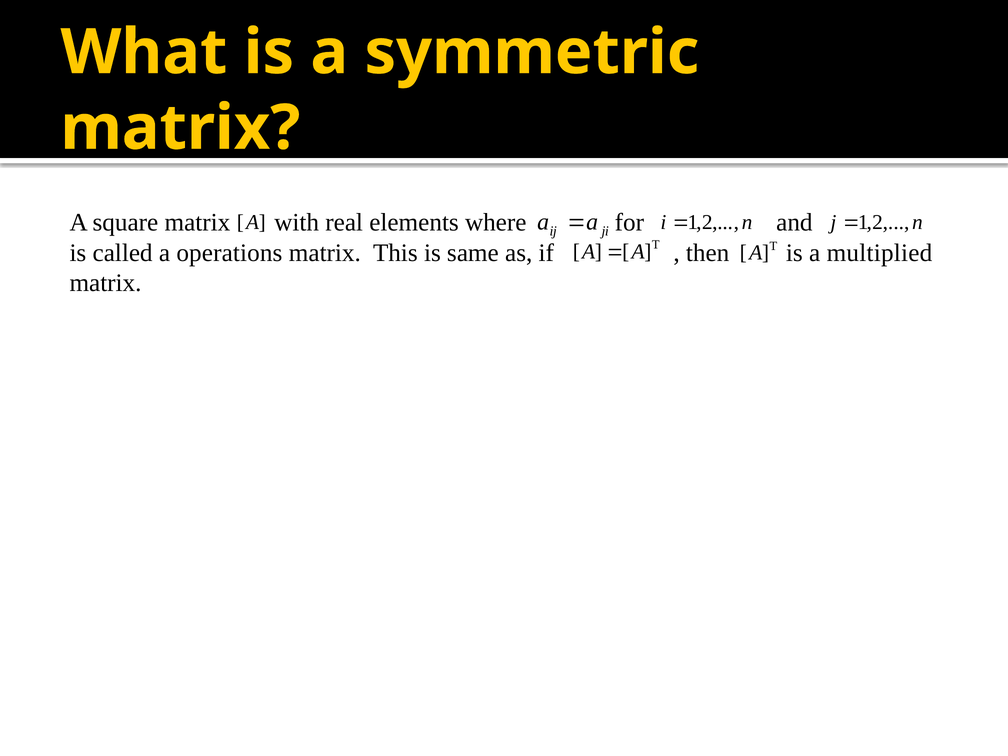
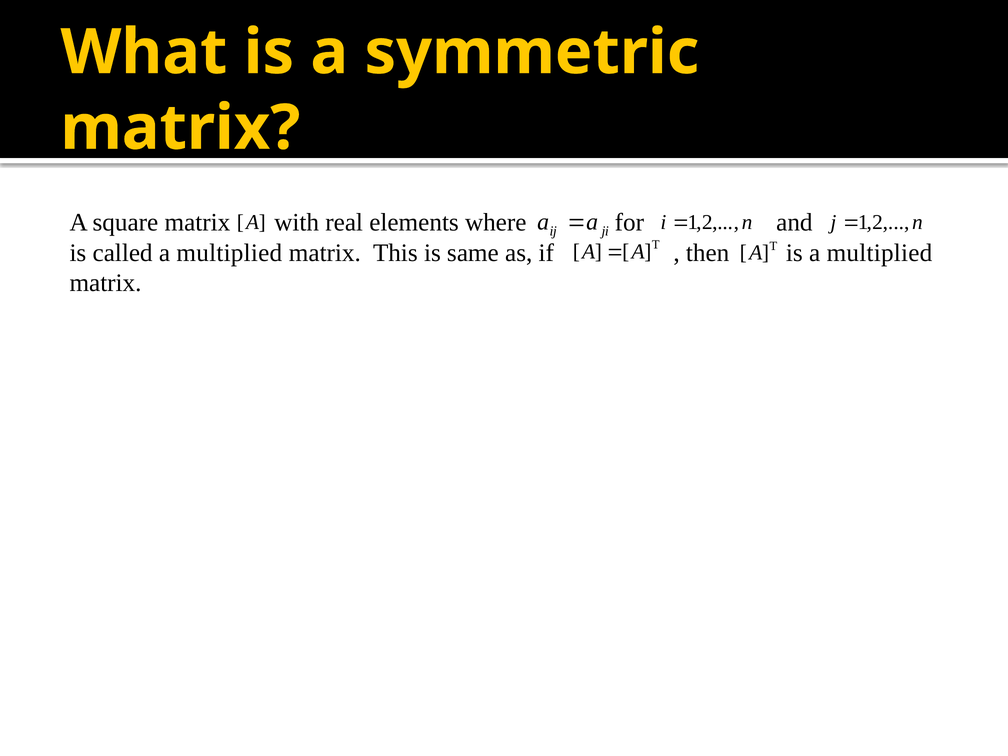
called a operations: operations -> multiplied
